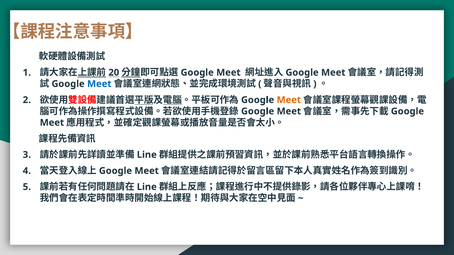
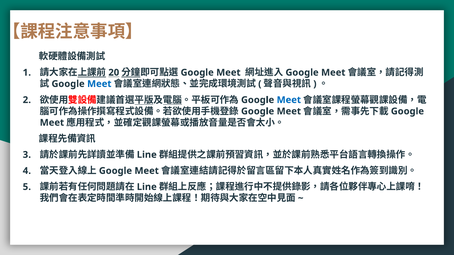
Meet at (289, 100) colour: orange -> blue
